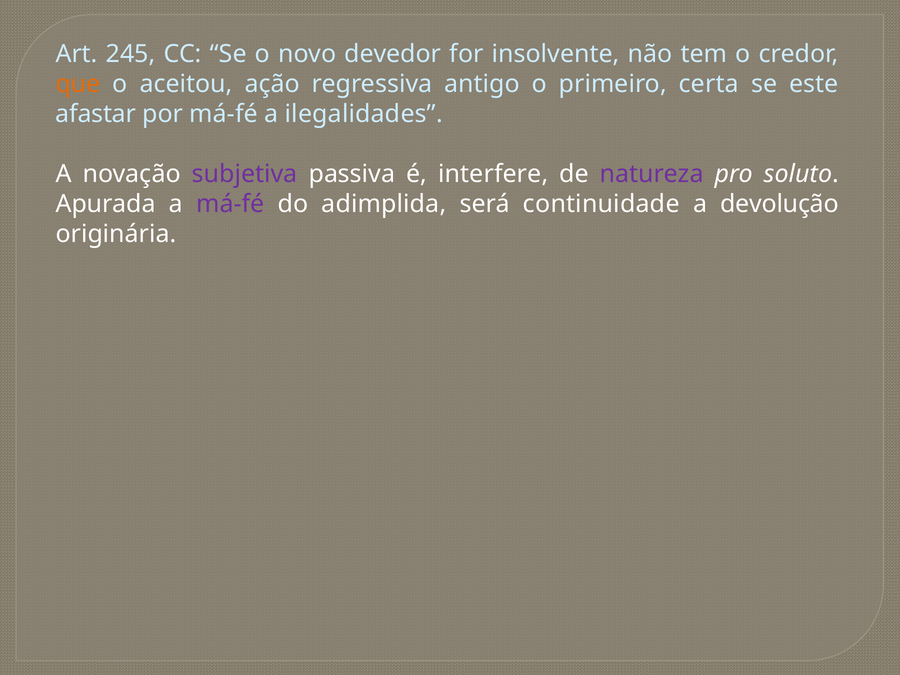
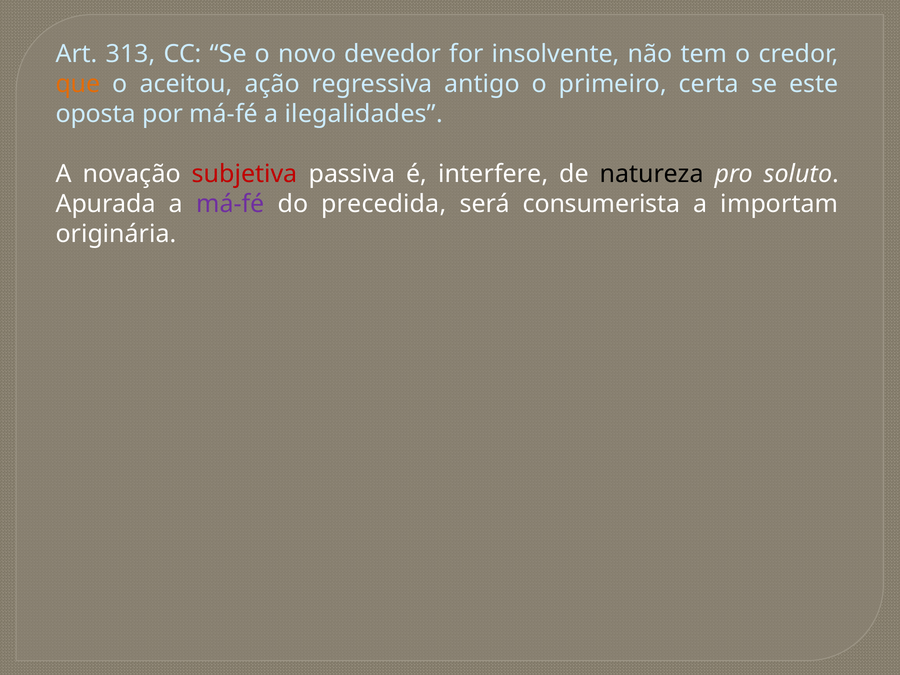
245: 245 -> 313
afastar: afastar -> oposta
subjetiva colour: purple -> red
natureza colour: purple -> black
adimplida: adimplida -> precedida
continuidade: continuidade -> consumerista
devolução: devolução -> importam
